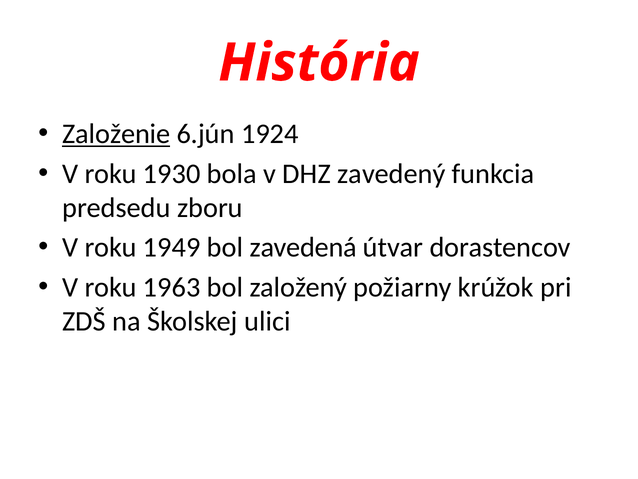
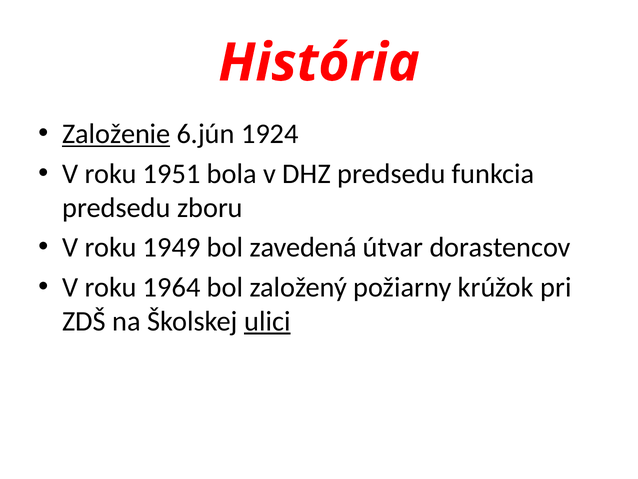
1930: 1930 -> 1951
DHZ zavedený: zavedený -> predsedu
1963: 1963 -> 1964
ulici underline: none -> present
